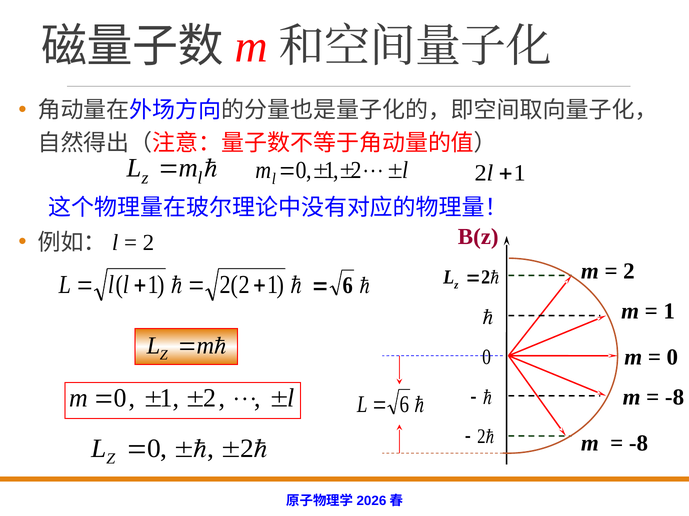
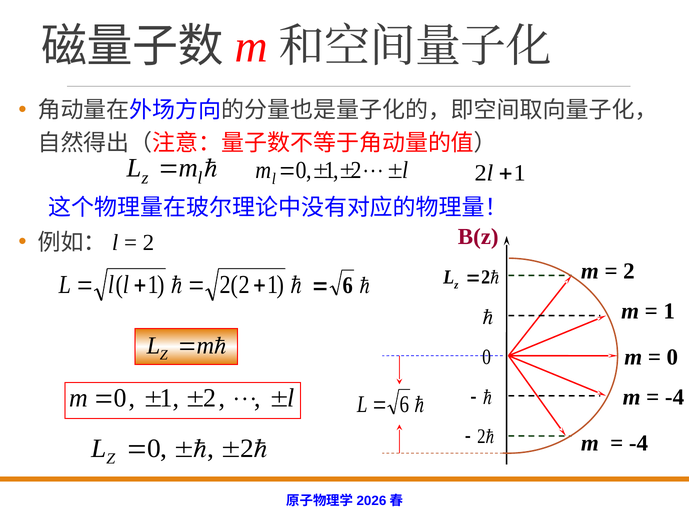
-8 at (675, 398): -8 -> -4
-8 at (639, 444): -8 -> -4
